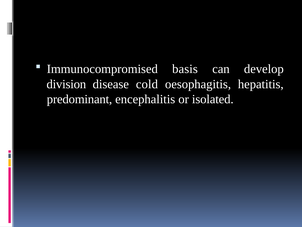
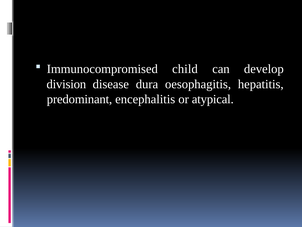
basis: basis -> child
cold: cold -> dura
isolated: isolated -> atypical
